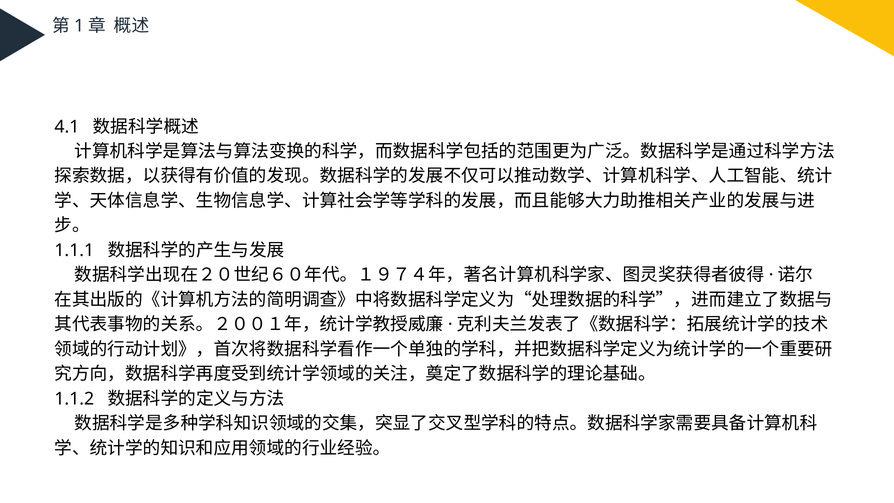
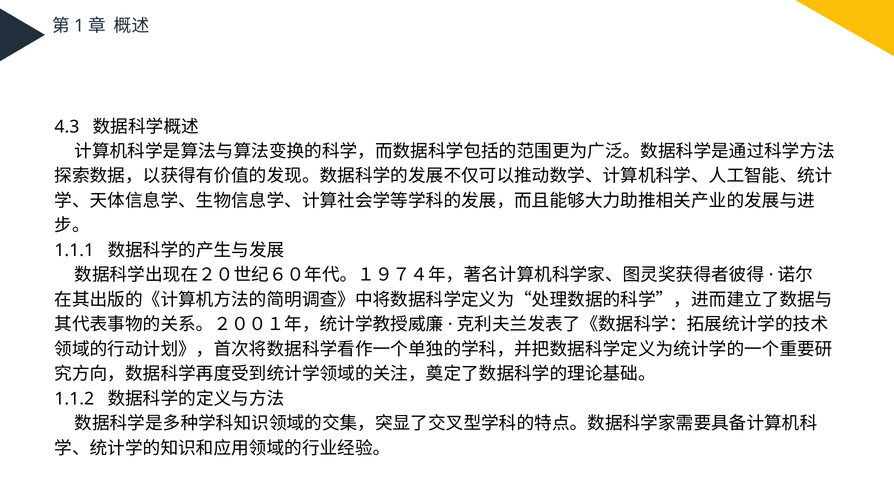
4.1: 4.1 -> 4.3
